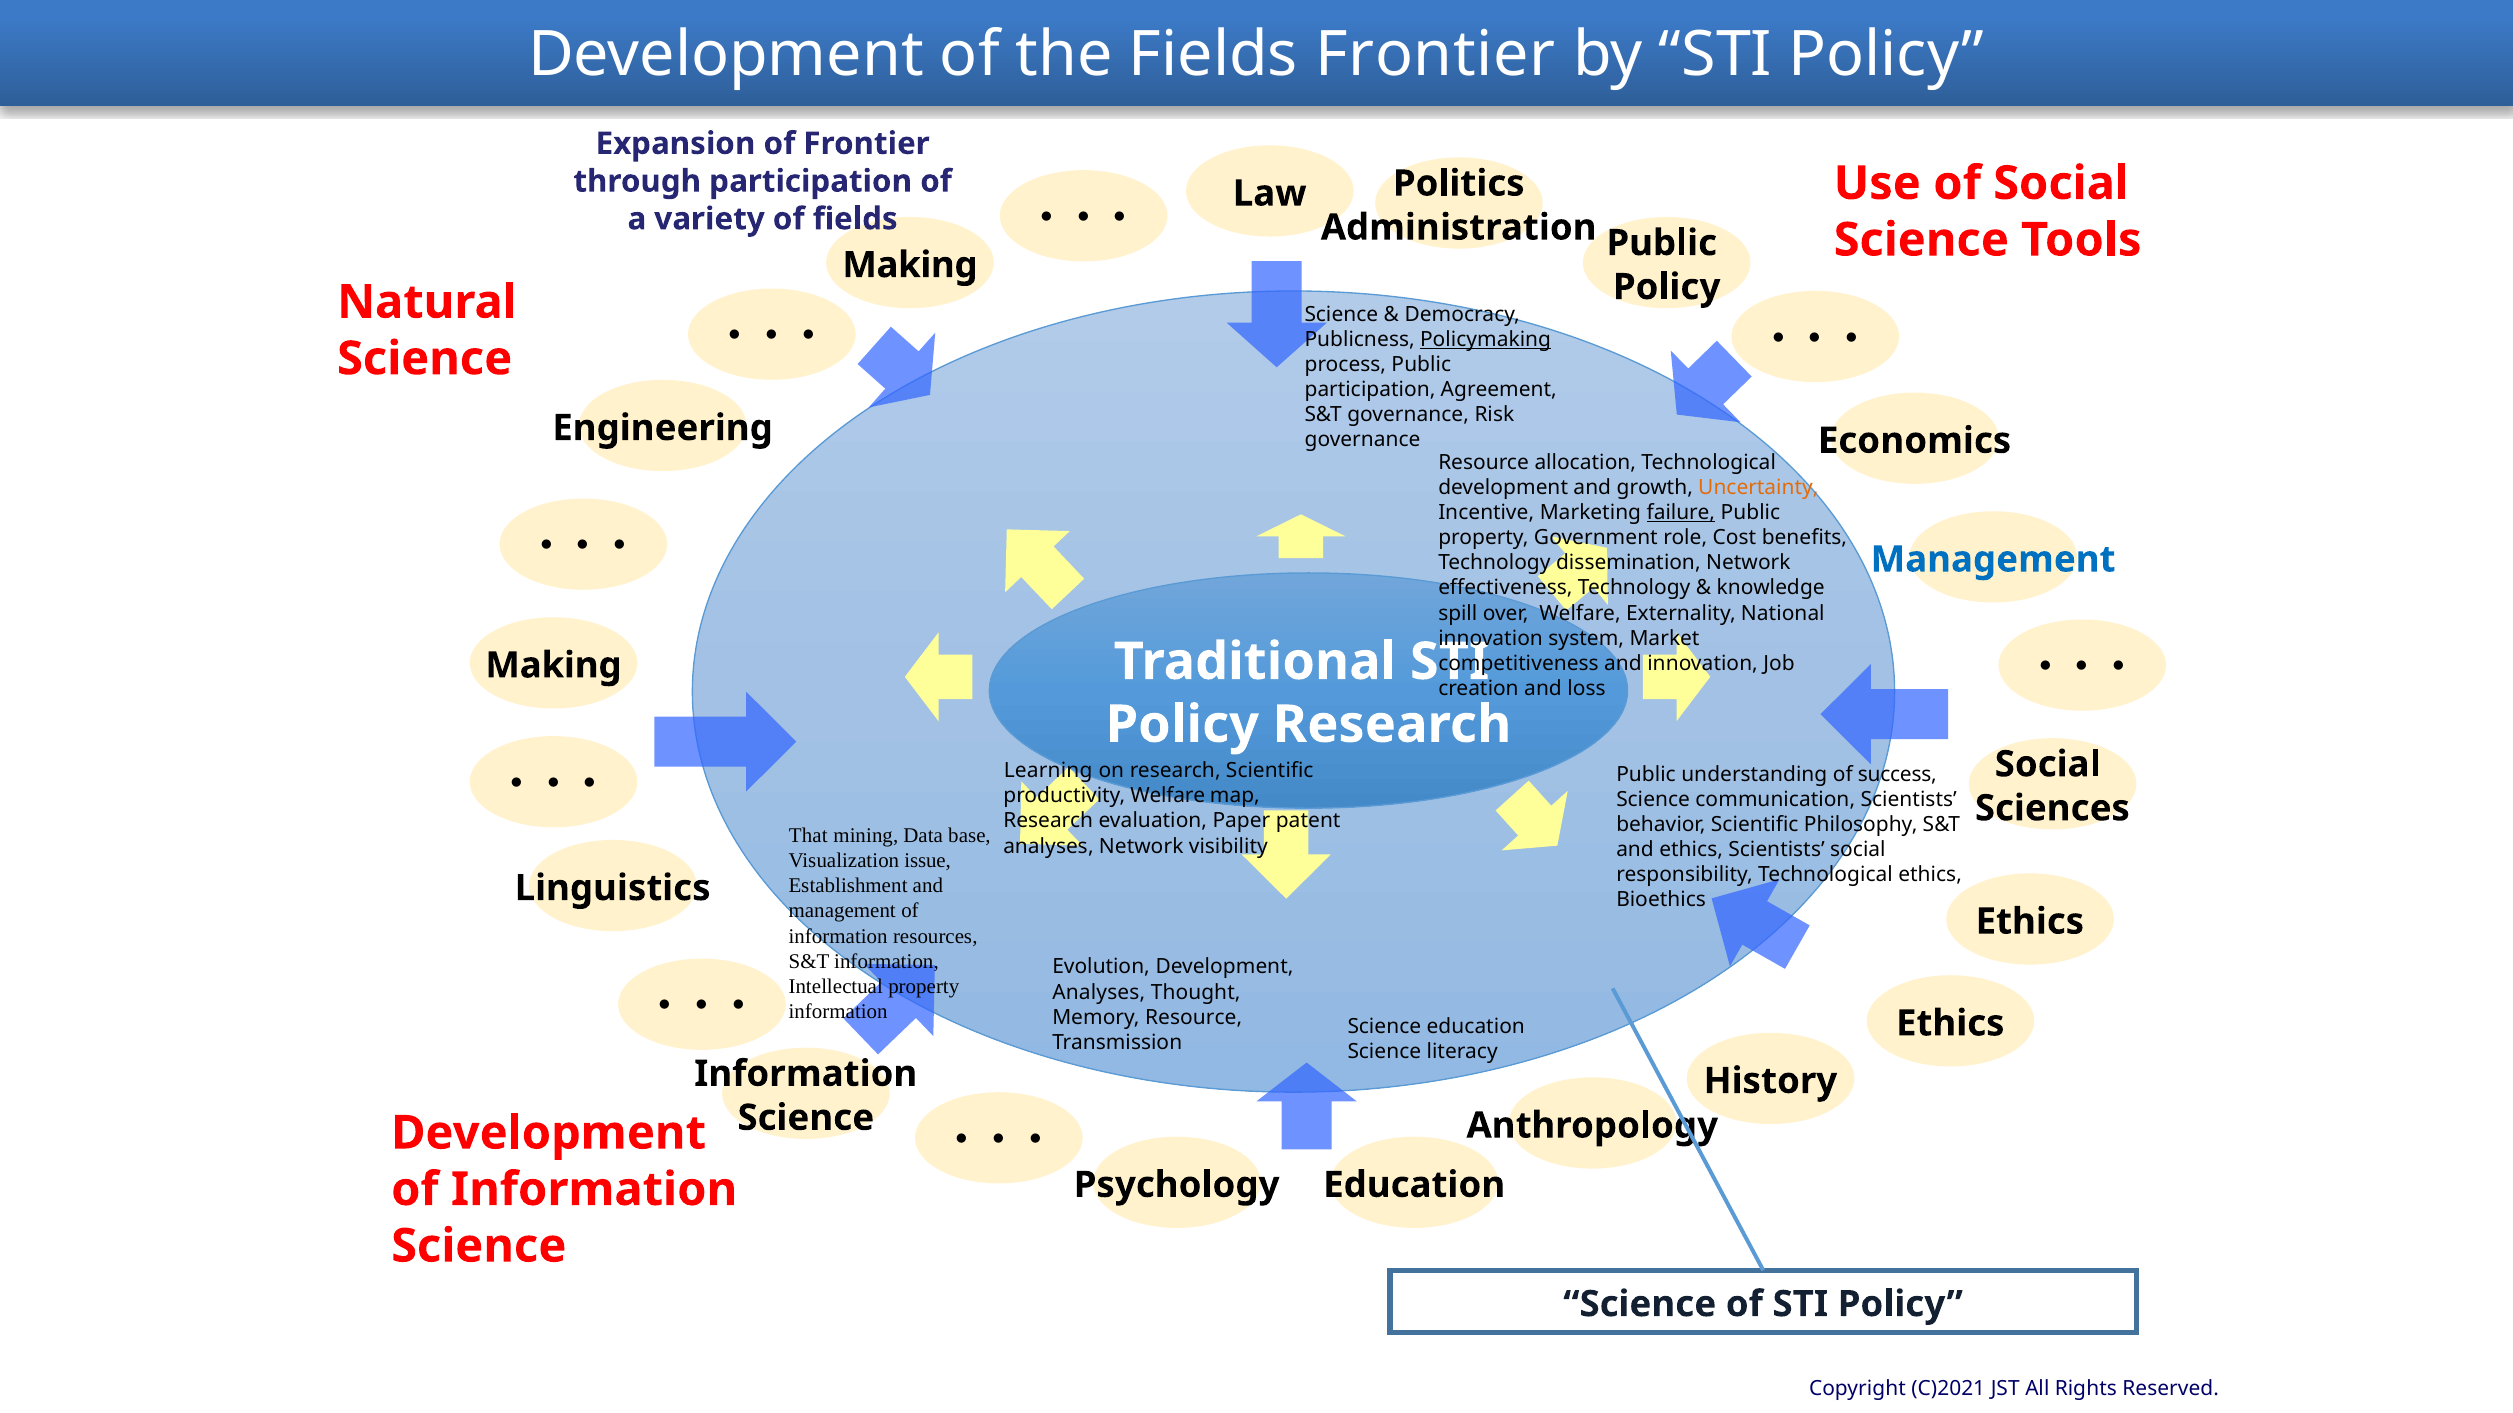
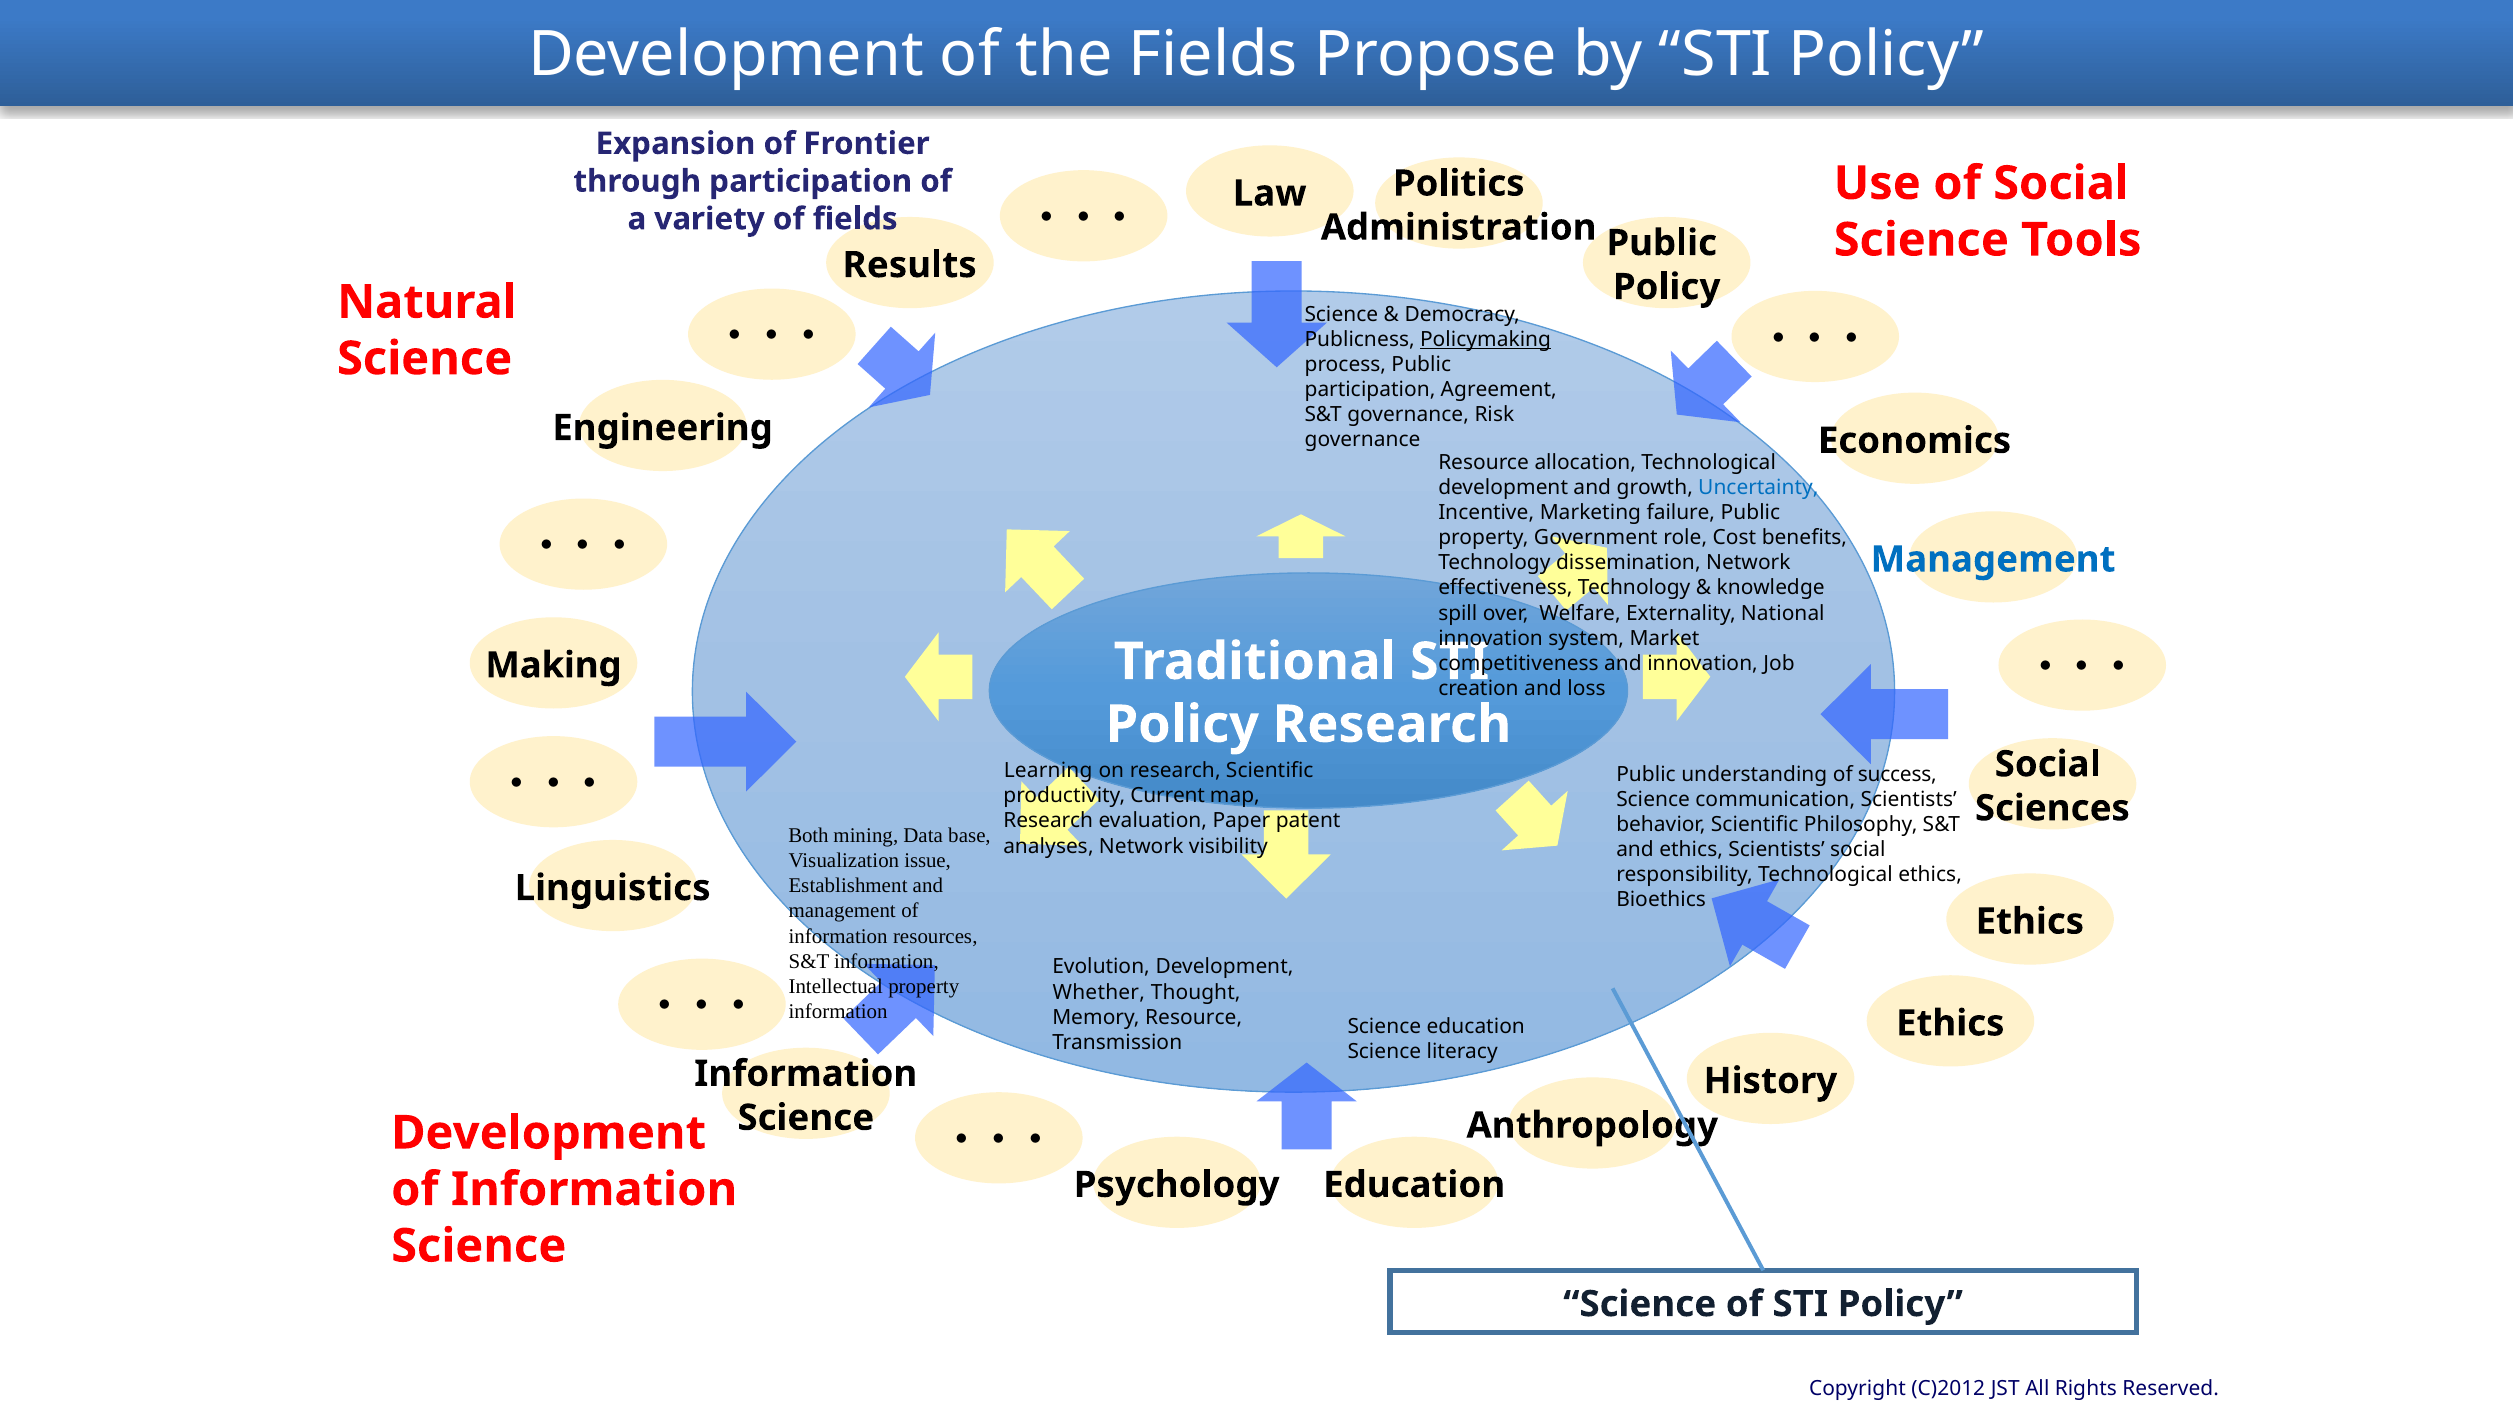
Fields Frontier: Frontier -> Propose
Making at (910, 265): Making -> Results
Uncertainty colour: orange -> blue
failure underline: present -> none
productivity Welfare: Welfare -> Current
That: That -> Both
Analyses at (1099, 993): Analyses -> Whether
C)2021: C)2021 -> C)2012
